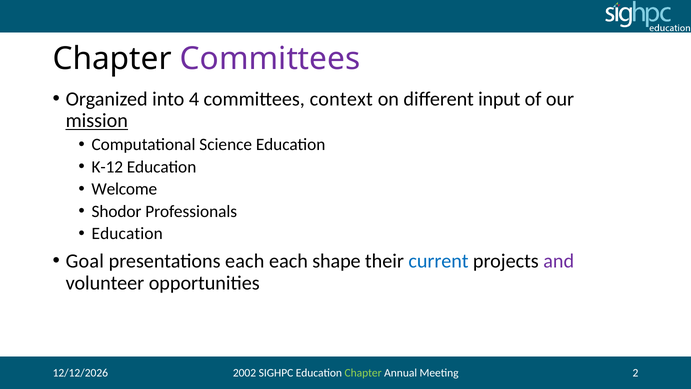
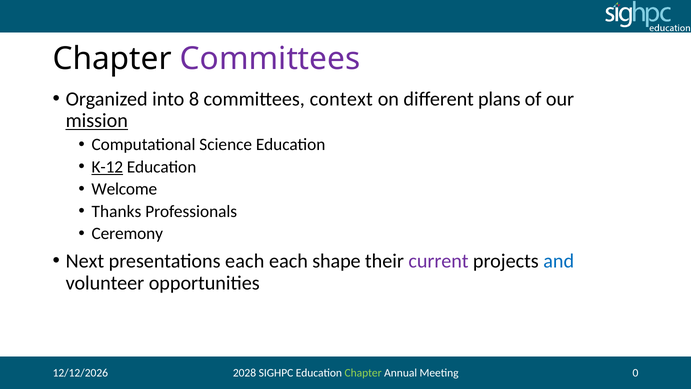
4: 4 -> 8
input: input -> plans
K-12 underline: none -> present
Shodor: Shodor -> Thanks
Education at (127, 233): Education -> Ceremony
Goal: Goal -> Next
current colour: blue -> purple
and colour: purple -> blue
2002: 2002 -> 2028
2: 2 -> 0
